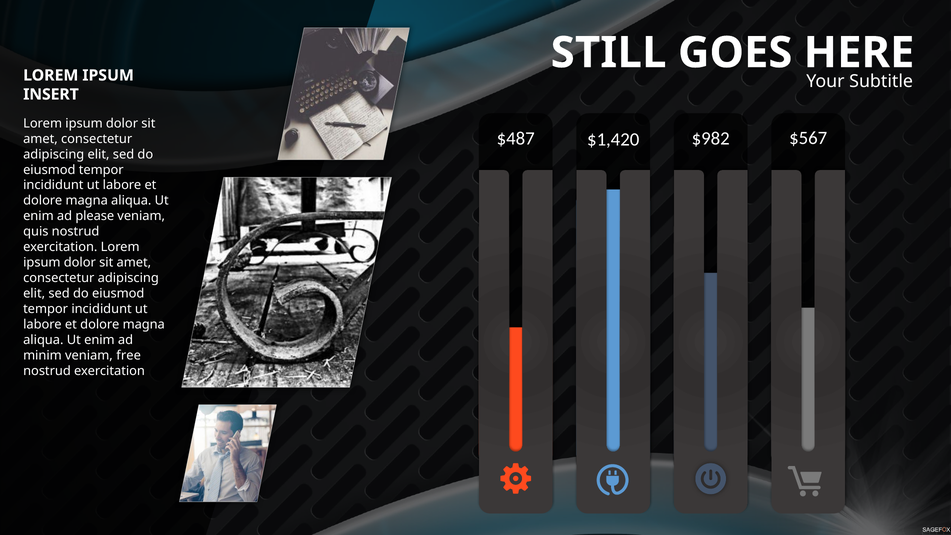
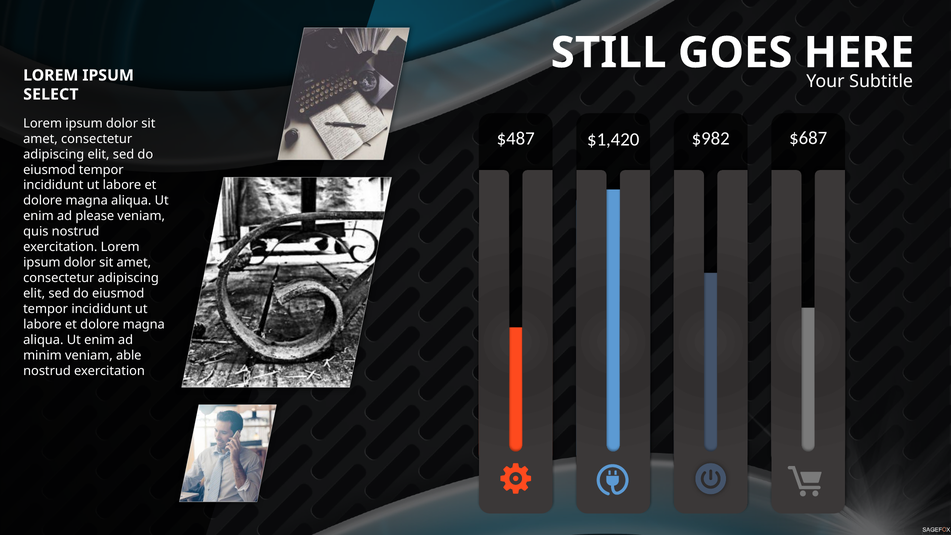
INSERT: INSERT -> SELECT
$567: $567 -> $687
free: free -> able
